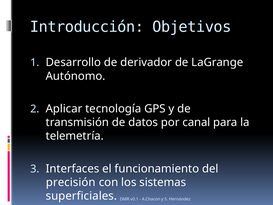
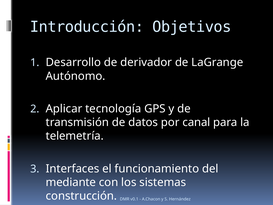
precisión: precisión -> mediante
superficiales: superficiales -> construcción
